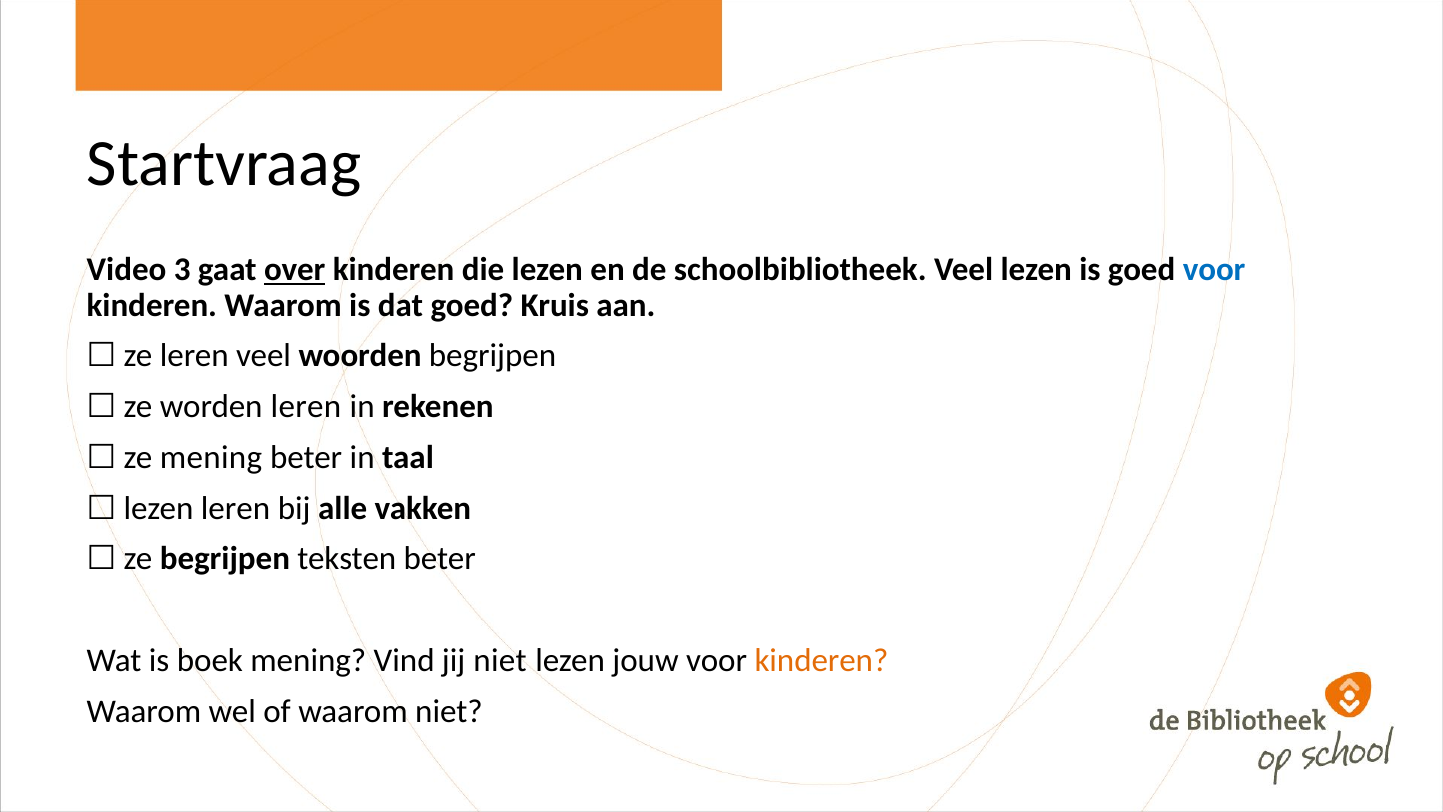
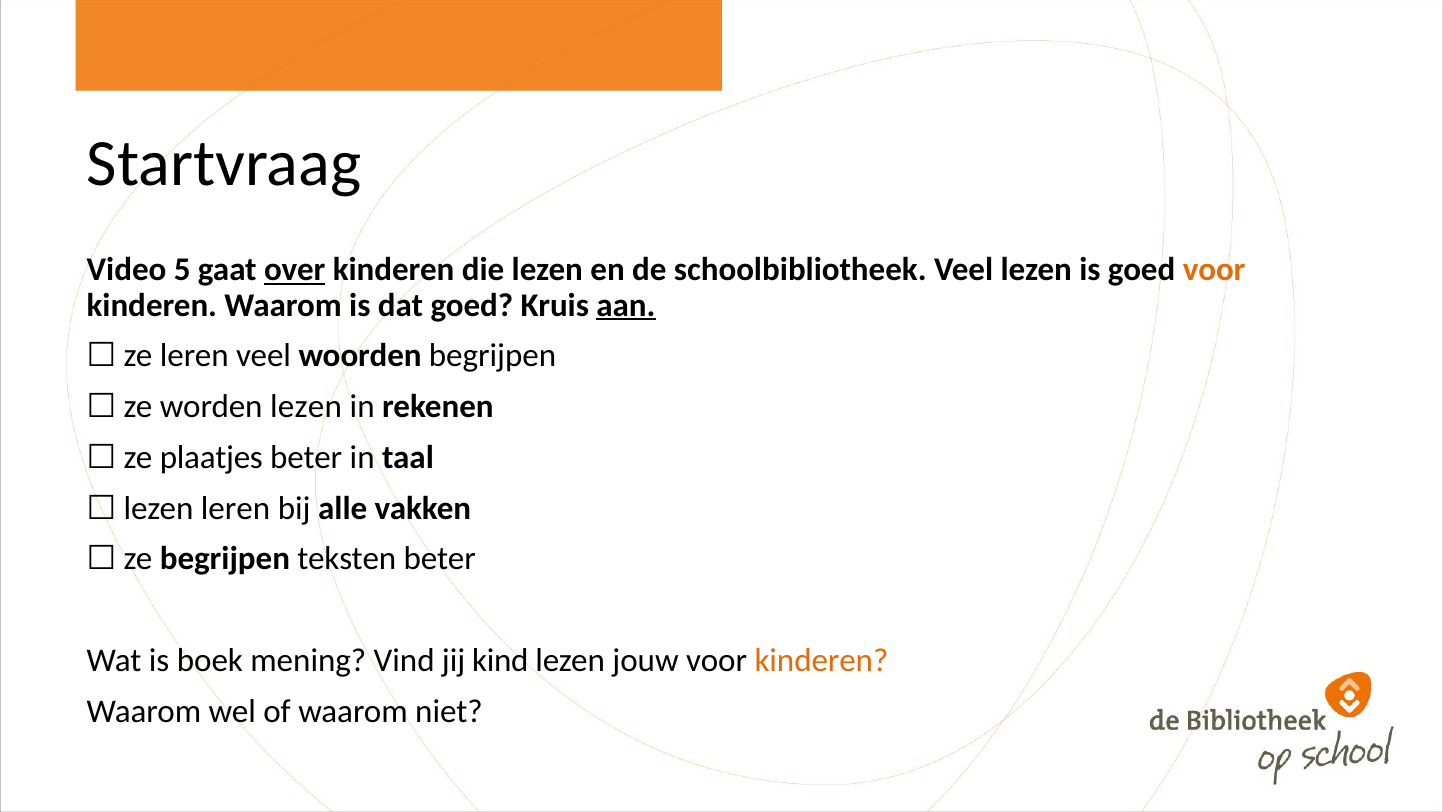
3: 3 -> 5
voor at (1214, 269) colour: blue -> orange
aan underline: none -> present
worden leren: leren -> lezen
mening at (211, 457): mening -> plaatjes
jij niet: niet -> kind
